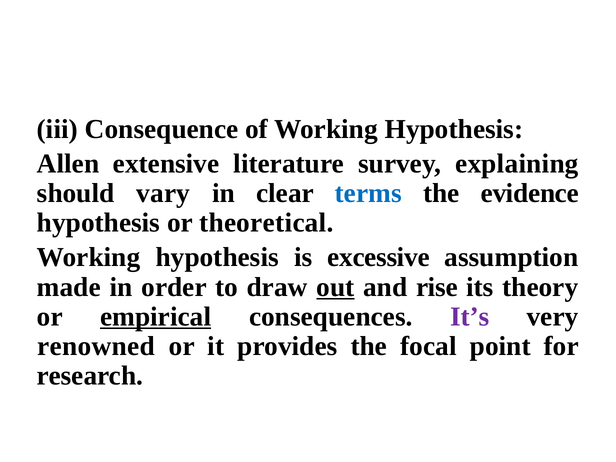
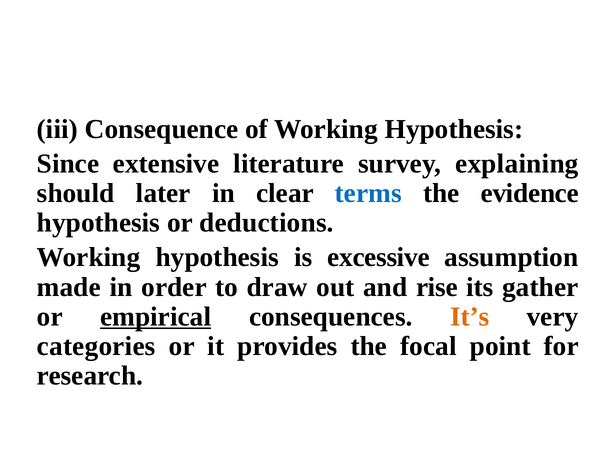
Allen: Allen -> Since
vary: vary -> later
theoretical: theoretical -> deductions
out underline: present -> none
theory: theory -> gather
It’s colour: purple -> orange
renowned: renowned -> categories
